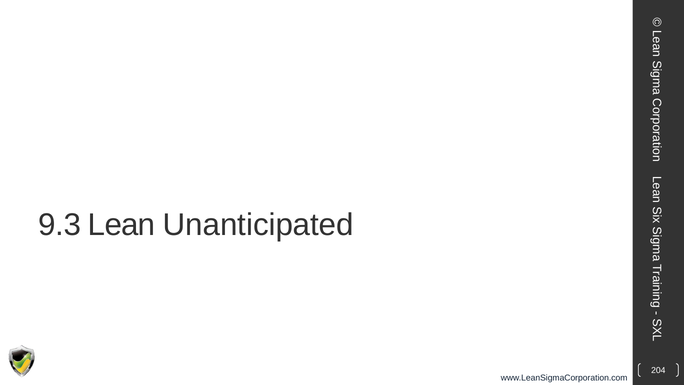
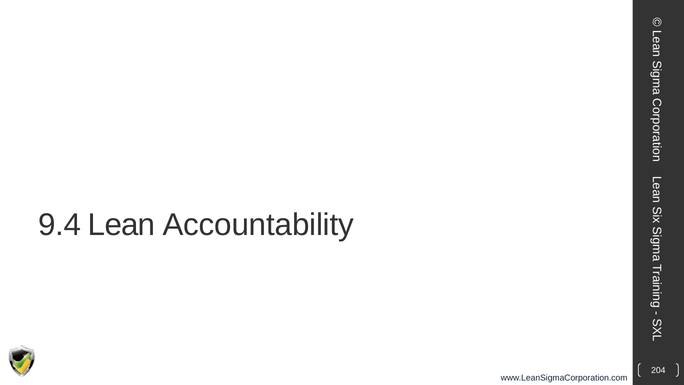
9.3: 9.3 -> 9.4
Unanticipated: Unanticipated -> Accountability
